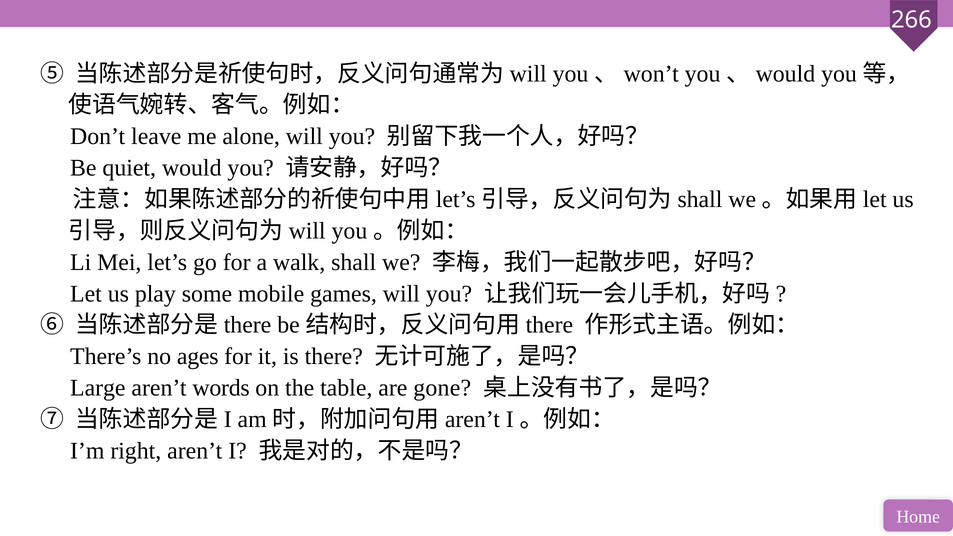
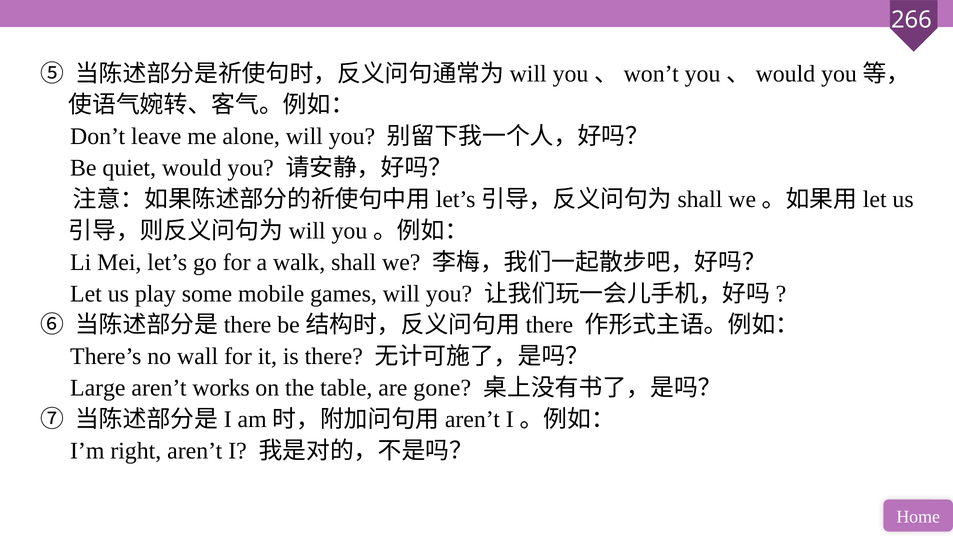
ages: ages -> wall
words: words -> works
